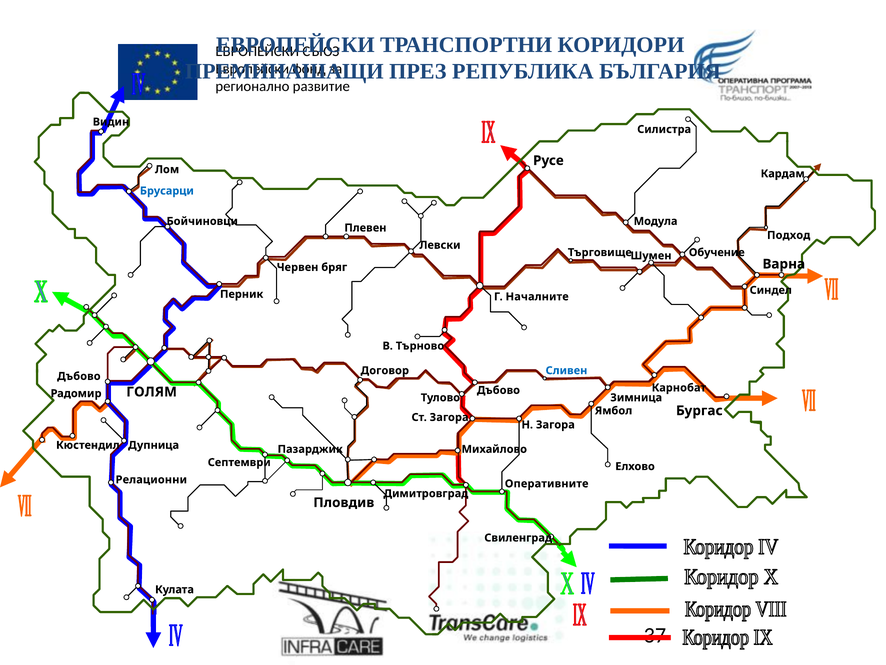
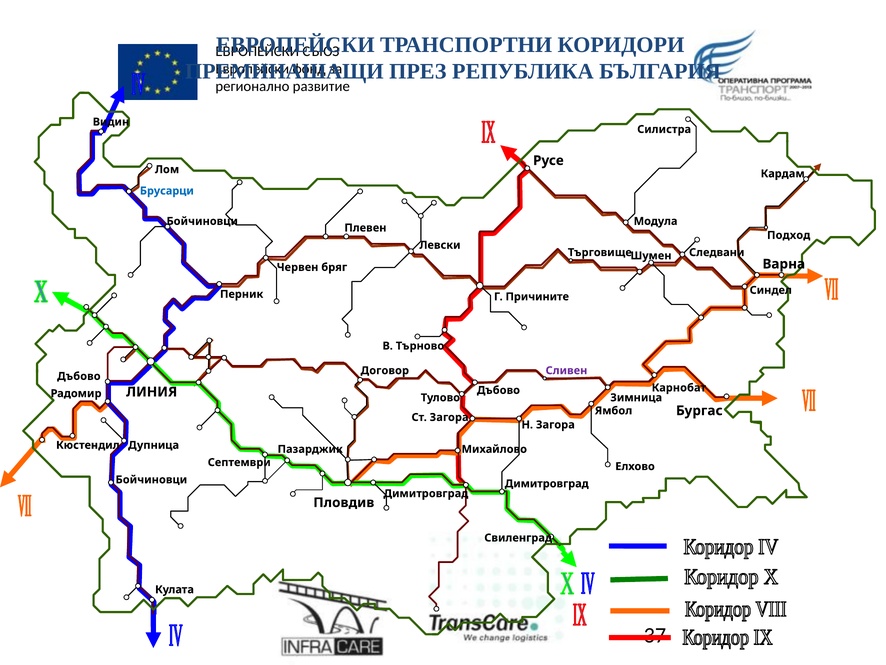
Обучение: Обучение -> Следвани
Началните: Началните -> Причините
Сливен colour: blue -> purple
ГОЛЯМ: ГОЛЯМ -> ЛИНИЯ
Релационни at (151, 479): Релационни -> Бойчиновци
Оперативните at (547, 483): Оперативните -> Димитровград
